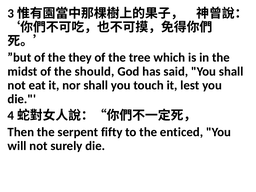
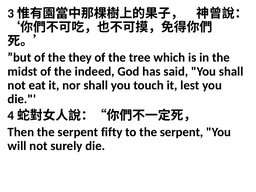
should: should -> indeed
to the enticed: enticed -> serpent
